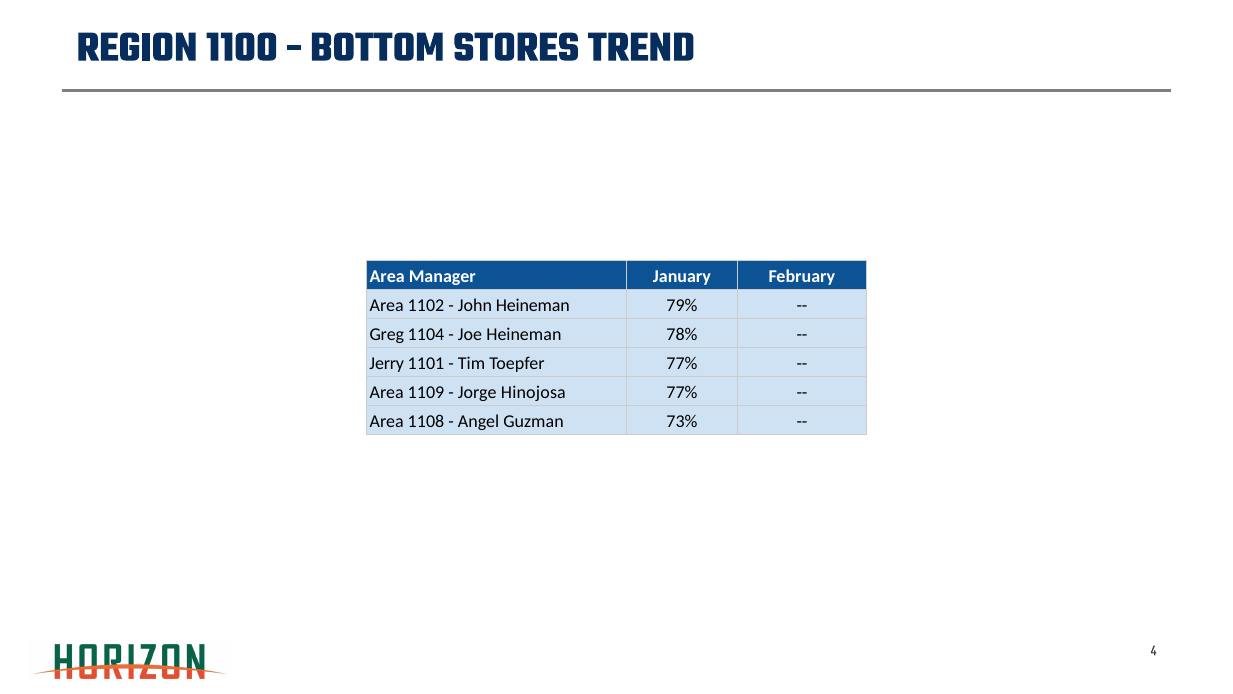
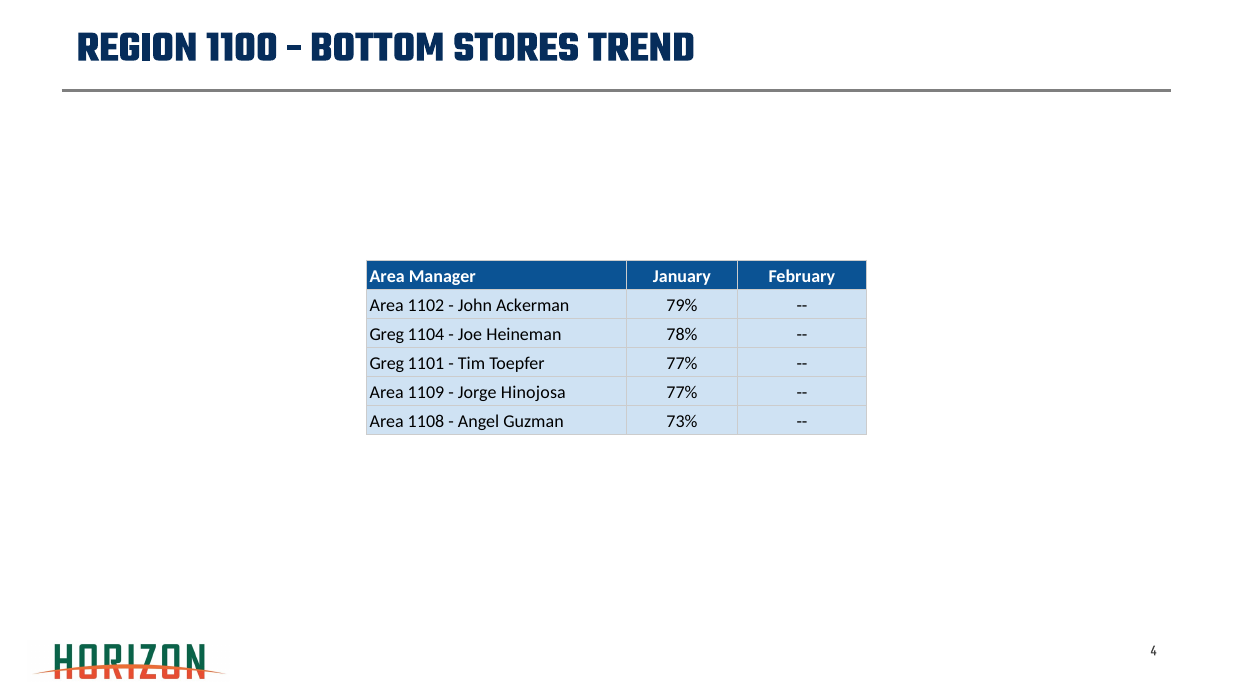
John Heineman: Heineman -> Ackerman
Jerry at (387, 363): Jerry -> Greg
